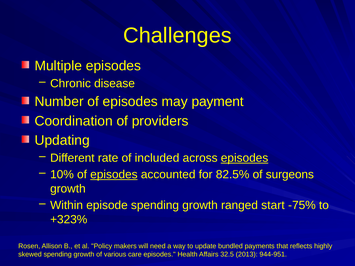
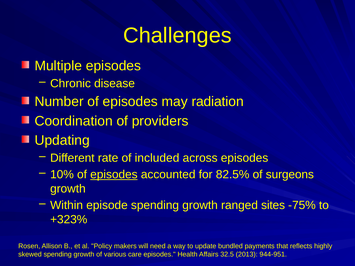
payment: payment -> radiation
episodes at (245, 158) underline: present -> none
start: start -> sites
